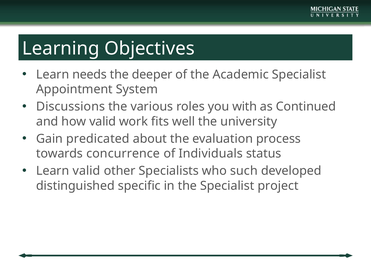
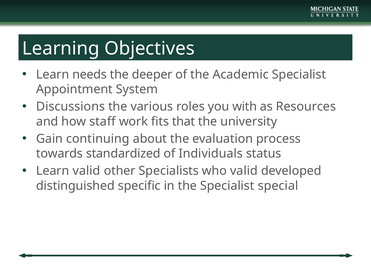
Continued: Continued -> Resources
how valid: valid -> staff
well: well -> that
predicated: predicated -> continuing
concurrence: concurrence -> standardized
who such: such -> valid
project: project -> special
